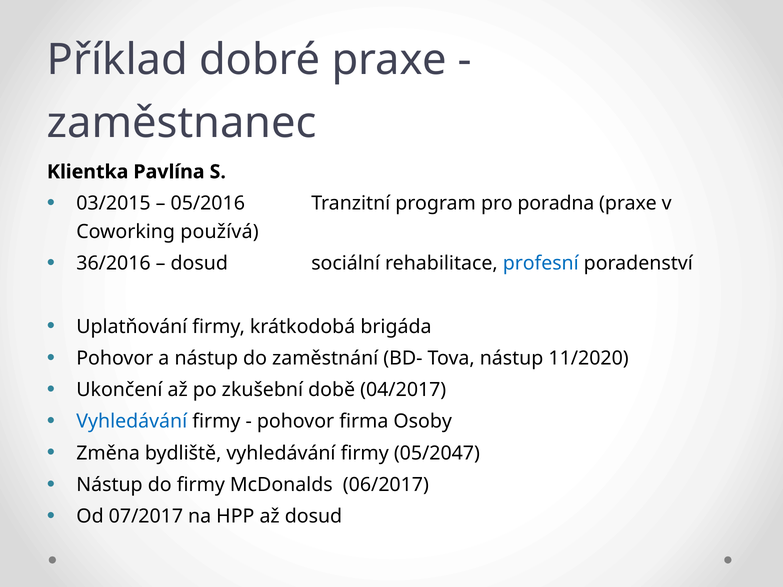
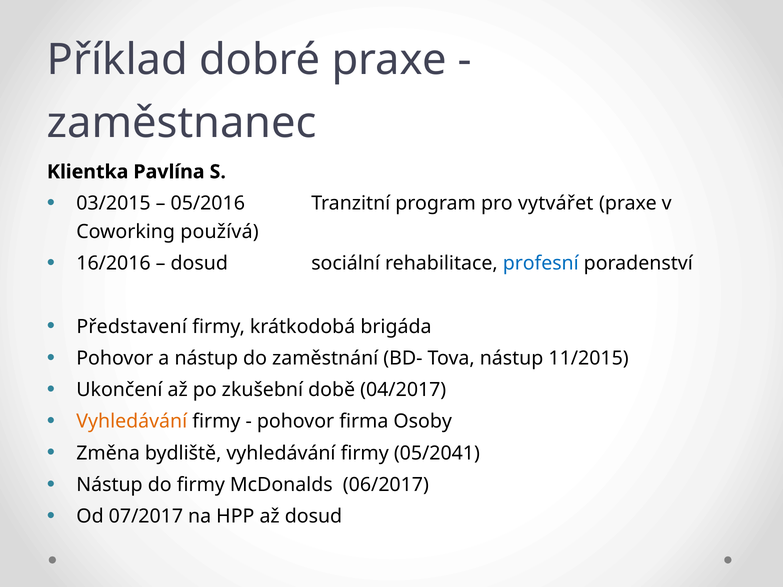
poradna: poradna -> vytvářet
36/2016: 36/2016 -> 16/2016
Uplatňování: Uplatňování -> Představení
11/2020: 11/2020 -> 11/2015
Vyhledávání at (132, 422) colour: blue -> orange
05/2047: 05/2047 -> 05/2041
